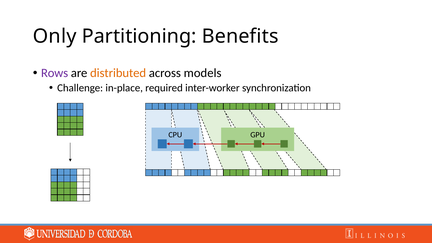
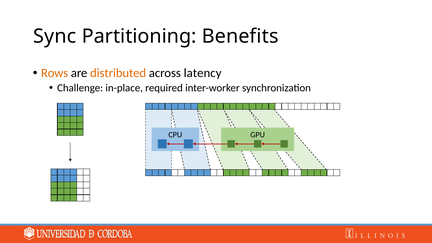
Only: Only -> Sync
Rows colour: purple -> orange
models: models -> latency
